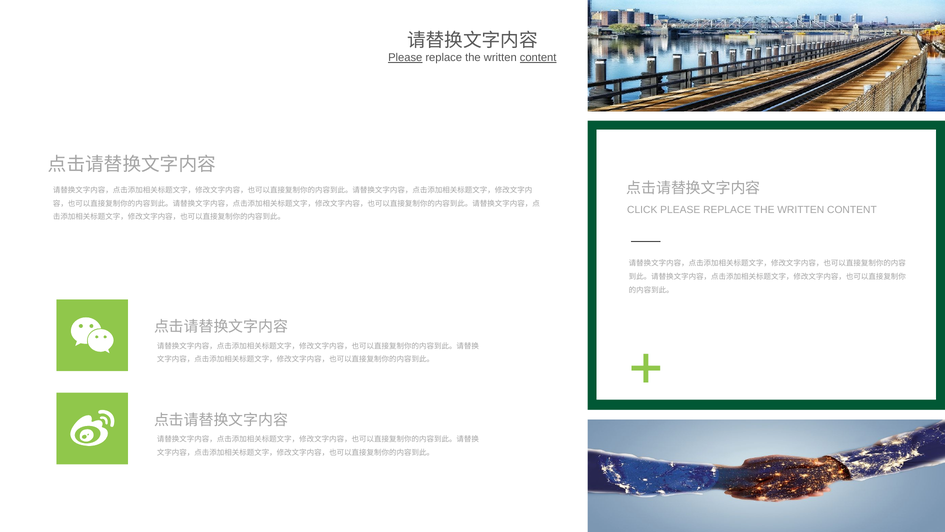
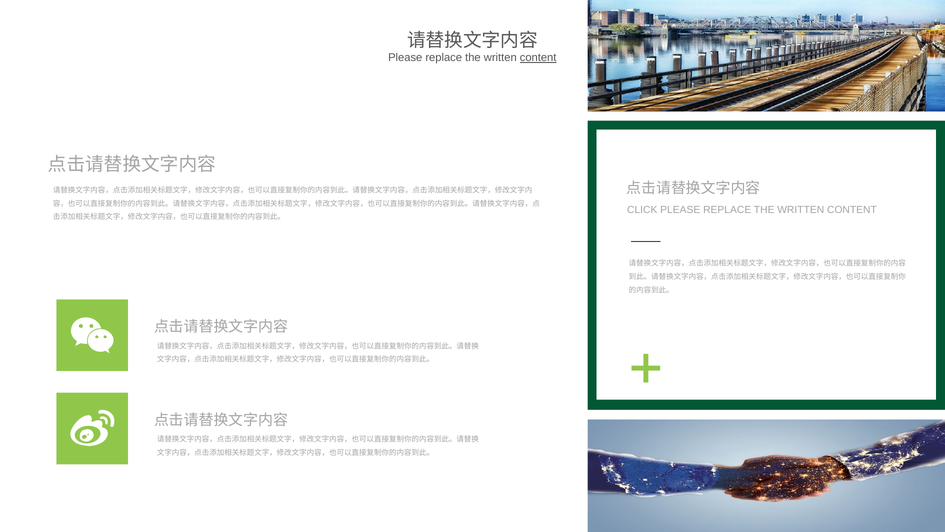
Please at (405, 58) underline: present -> none
